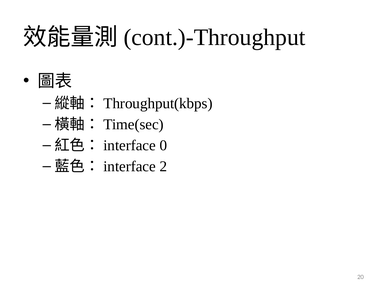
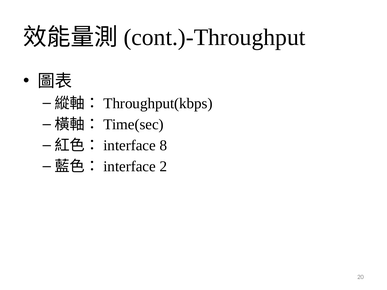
0: 0 -> 8
